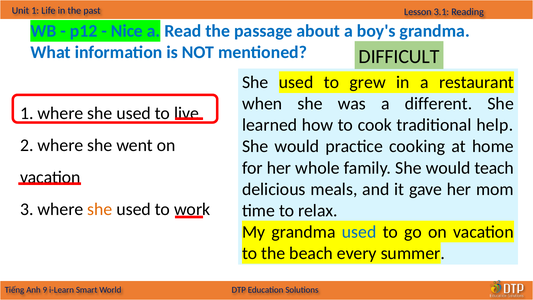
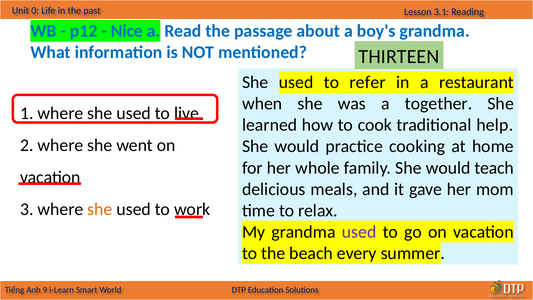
1 at (35, 11): 1 -> 0
DIFFICULT: DIFFICULT -> THIRTEEN
grew: grew -> refer
different: different -> together
used at (359, 232) colour: blue -> purple
